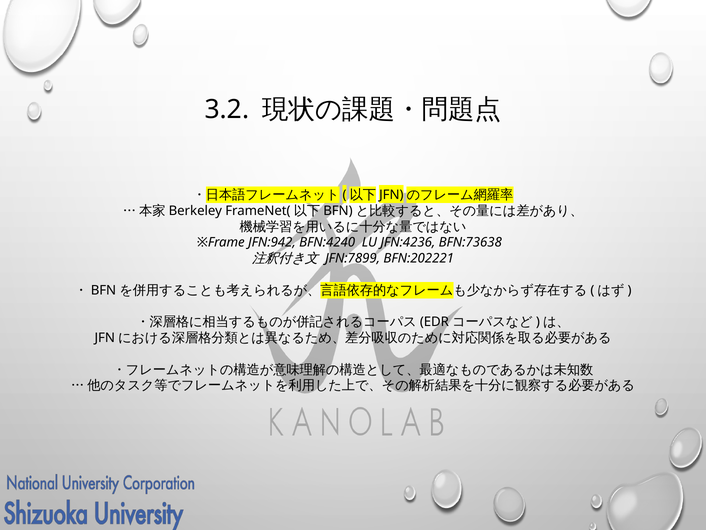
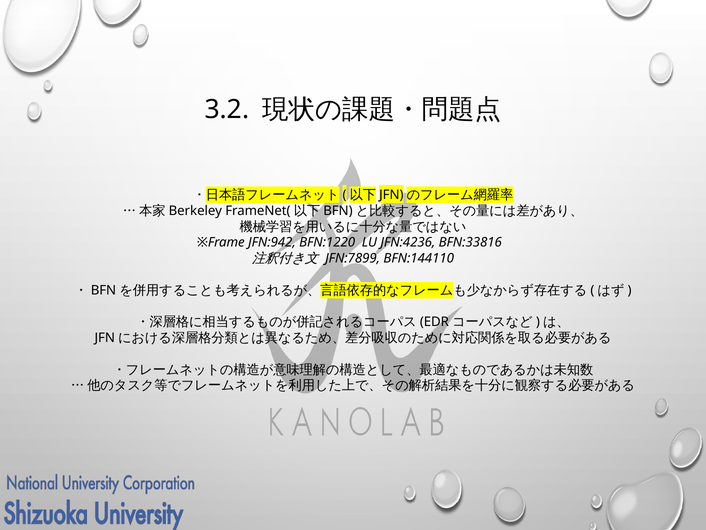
BFN:4240: BFN:4240 -> BFN:1220
BFN:73638: BFN:73638 -> BFN:33816
BFN:202221: BFN:202221 -> BFN:144110
